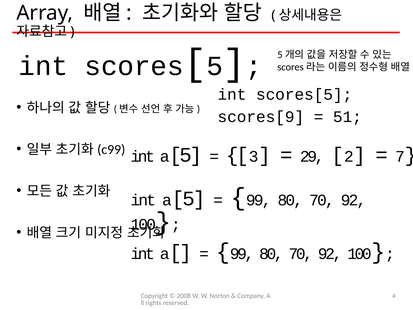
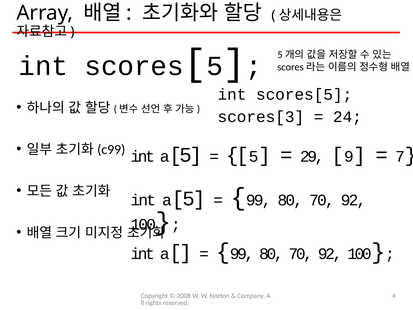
scores[9: scores[9 -> scores[3
51: 51 -> 24
3 at (254, 157): 3 -> 5
2: 2 -> 9
